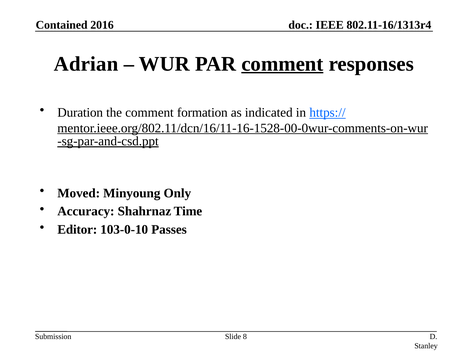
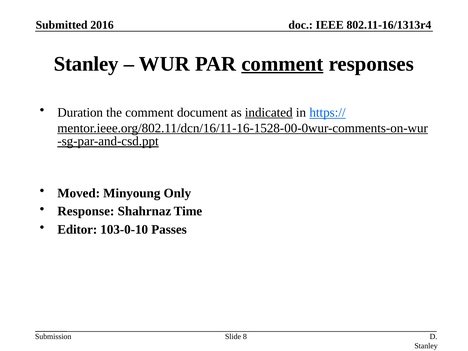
Contained: Contained -> Submitted
Adrian at (86, 64): Adrian -> Stanley
formation: formation -> document
indicated underline: none -> present
Accuracy: Accuracy -> Response
